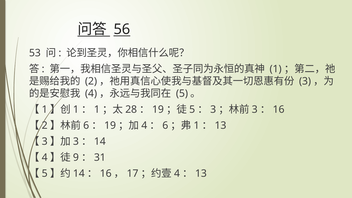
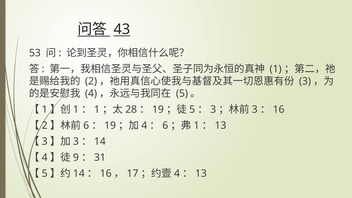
56: 56 -> 43
